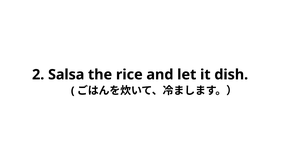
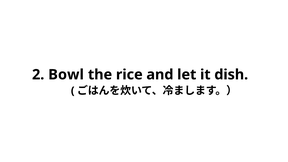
Salsa: Salsa -> Bowl
